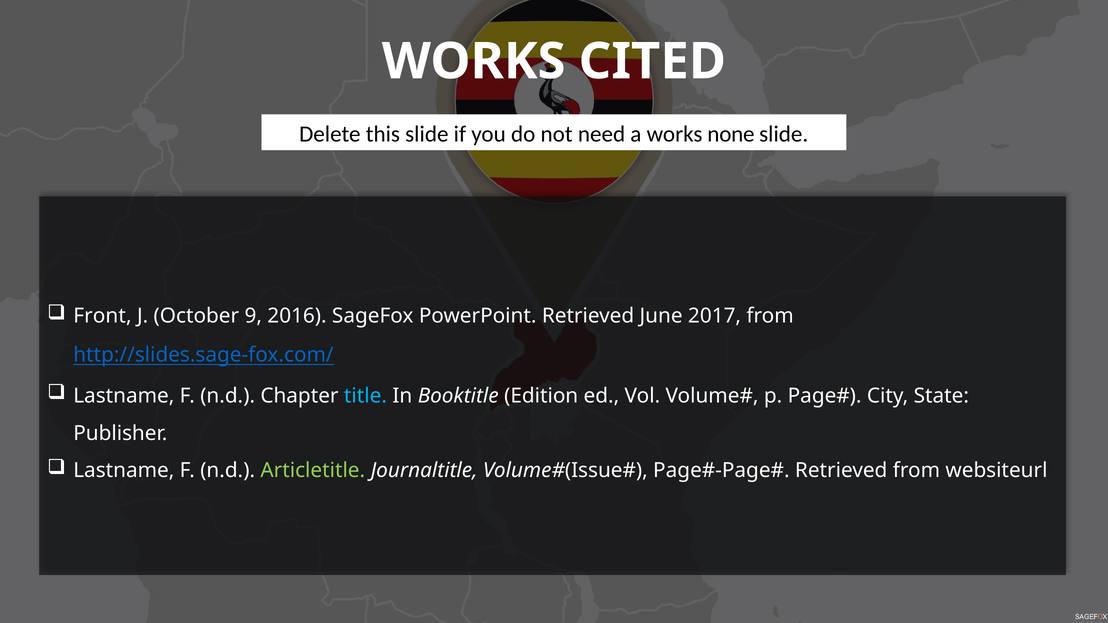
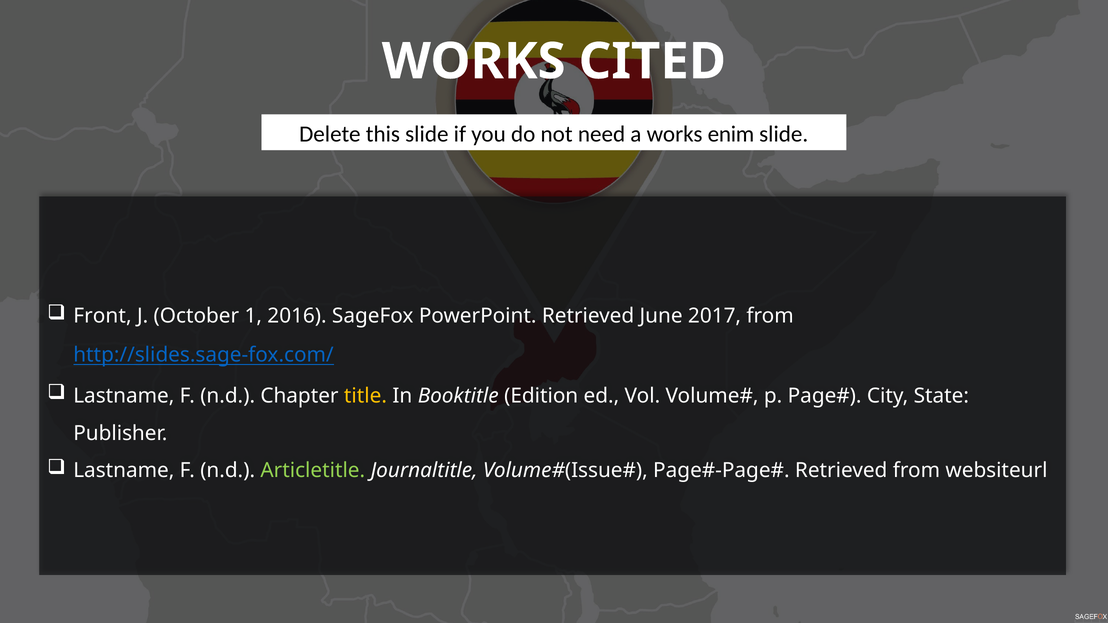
none: none -> enim
9: 9 -> 1
title colour: light blue -> yellow
